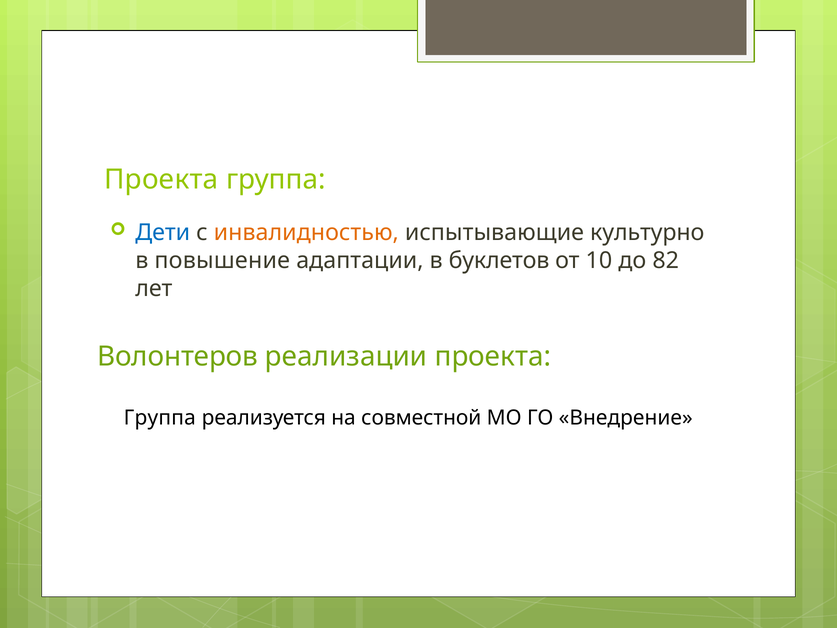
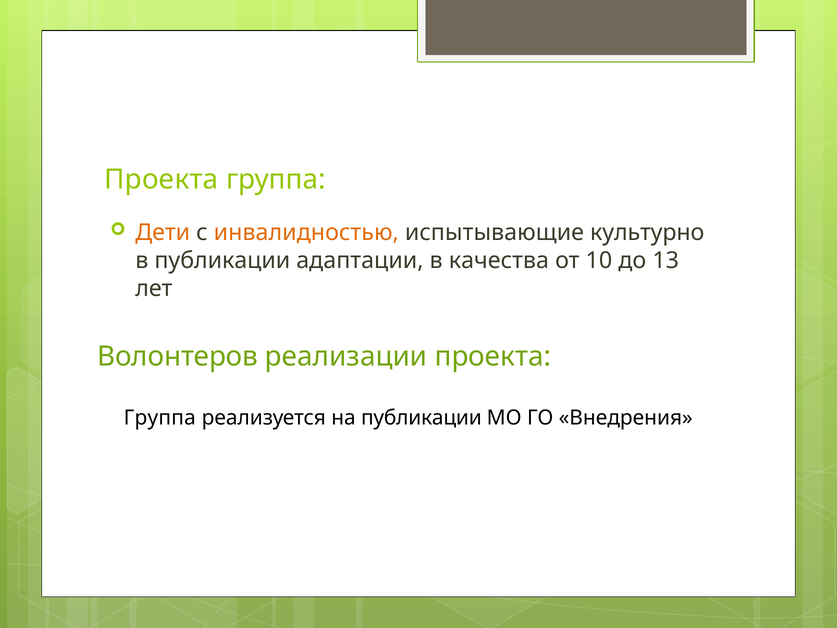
Дети colour: blue -> orange
в повышение: повышение -> публикации
буклетов: буклетов -> качества
82: 82 -> 13
на совместной: совместной -> публикации
Внедрение: Внедрение -> Внедрения
